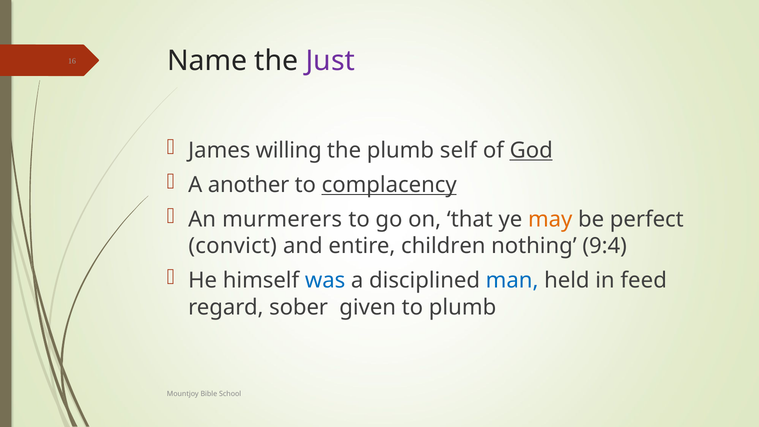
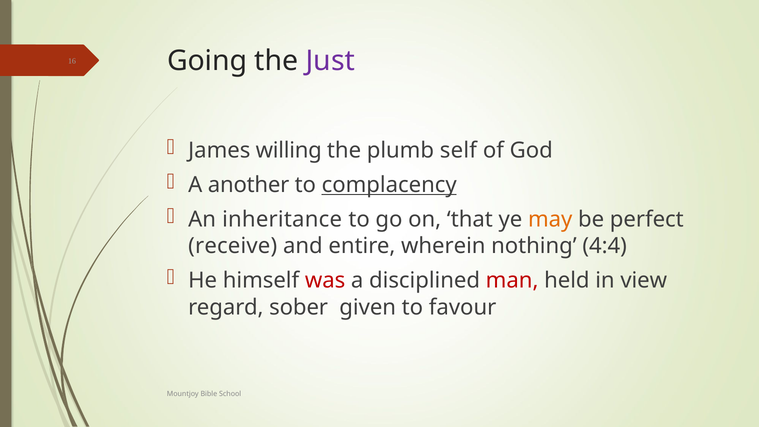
Name: Name -> Going
God underline: present -> none
murmerers: murmerers -> inheritance
convict: convict -> receive
children: children -> wherein
9:4: 9:4 -> 4:4
was colour: blue -> red
man colour: blue -> red
feed: feed -> view
to plumb: plumb -> favour
